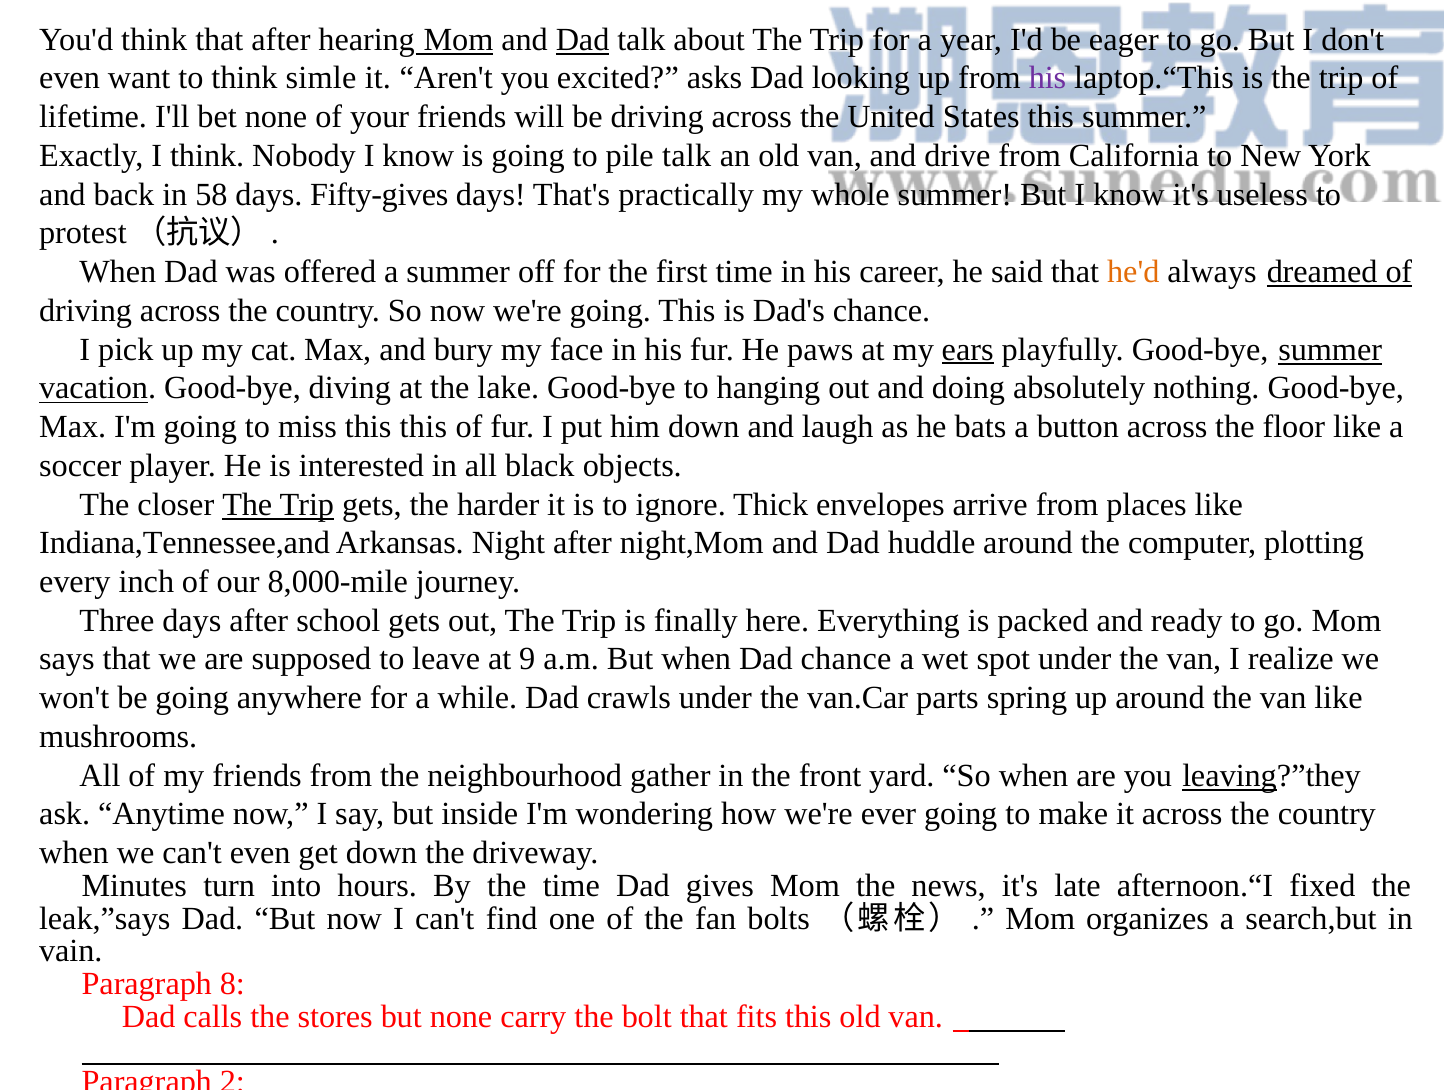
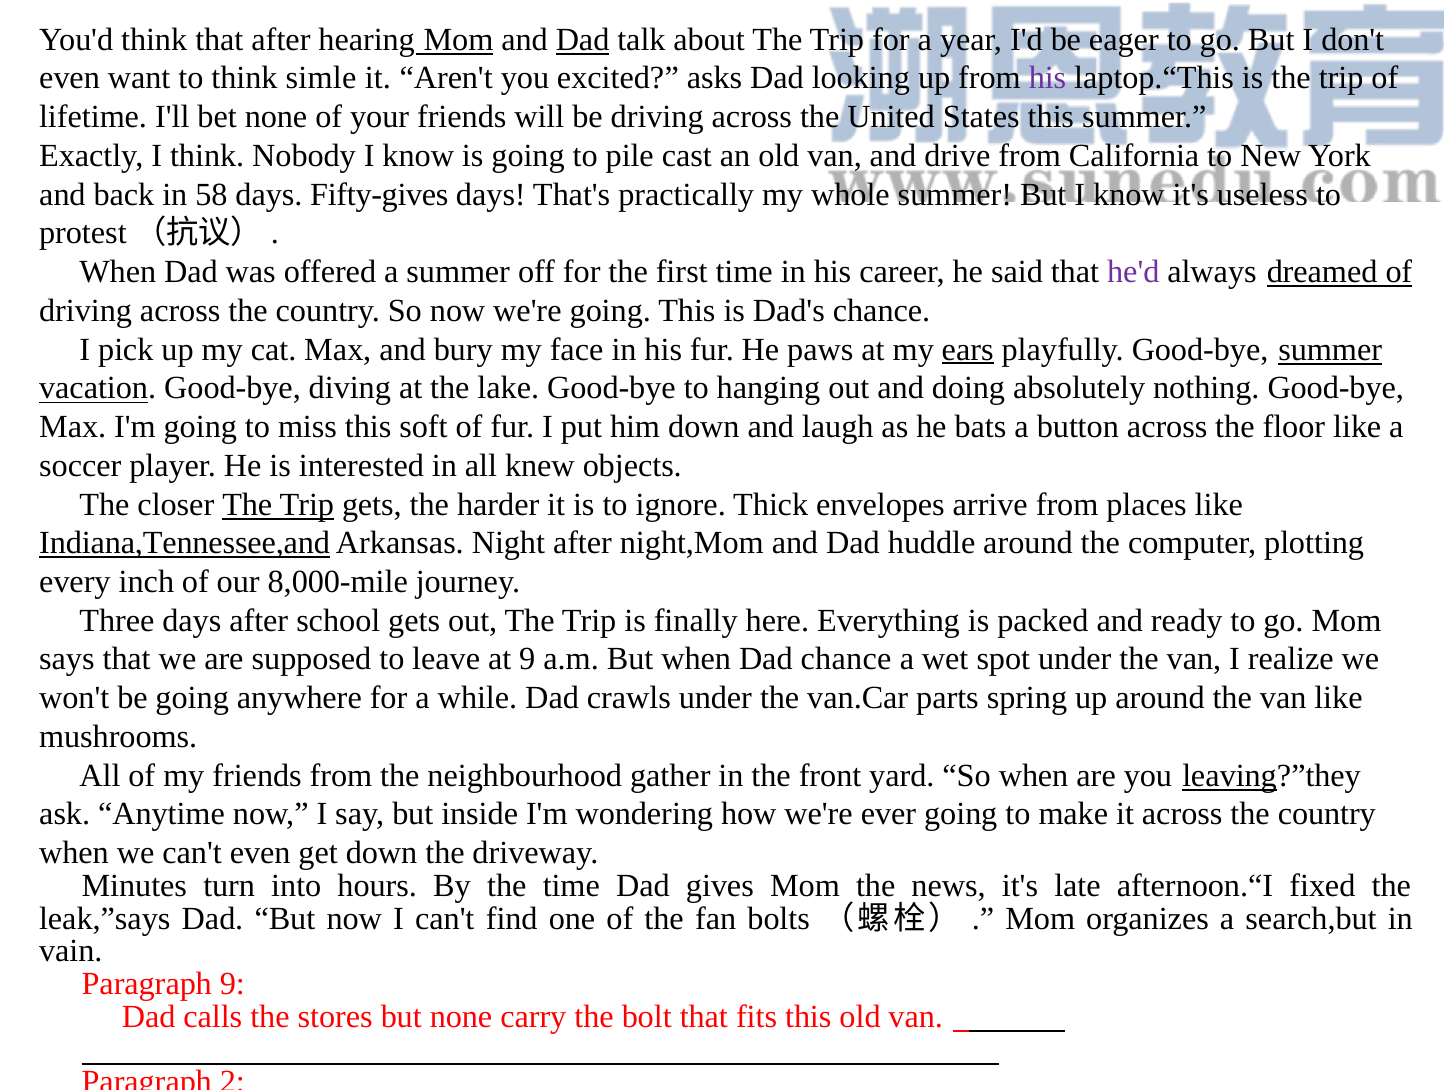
pile talk: talk -> cast
he'd colour: orange -> purple
this this: this -> soft
black: black -> knew
Indiana,Tennessee,and underline: none -> present
Paragraph 8: 8 -> 9
